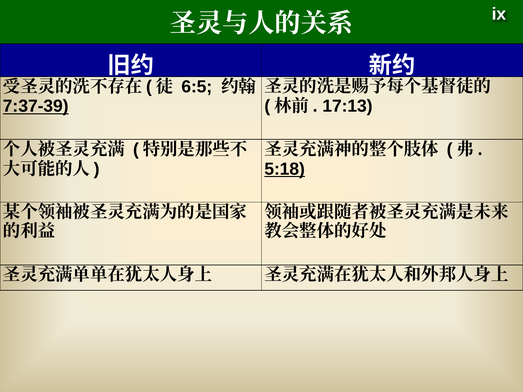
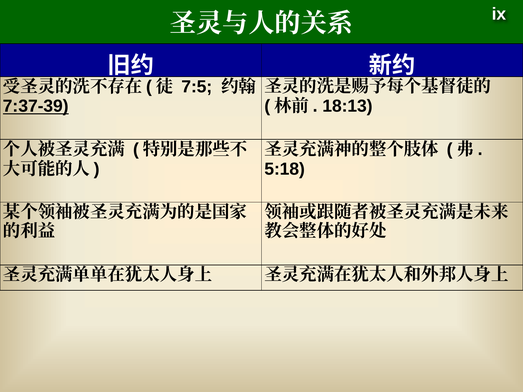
6:5: 6:5 -> 7:5
17:13: 17:13 -> 18:13
5:18 underline: present -> none
